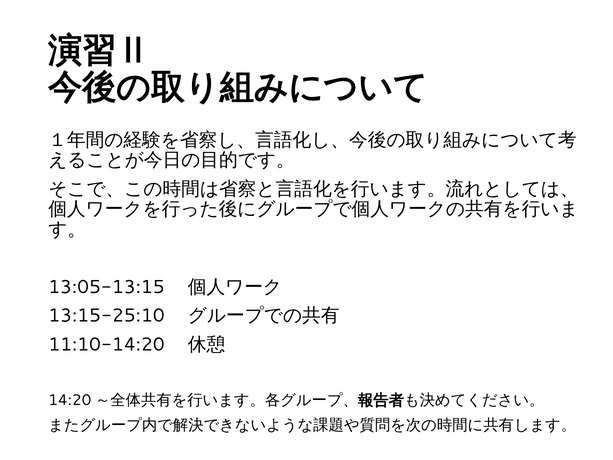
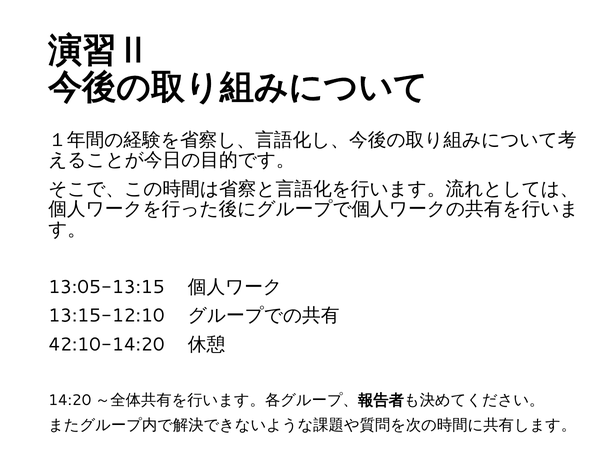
13:15-25:10: 13:15-25:10 -> 13:15-12:10
11:10-14:20: 11:10-14:20 -> 42:10-14:20
